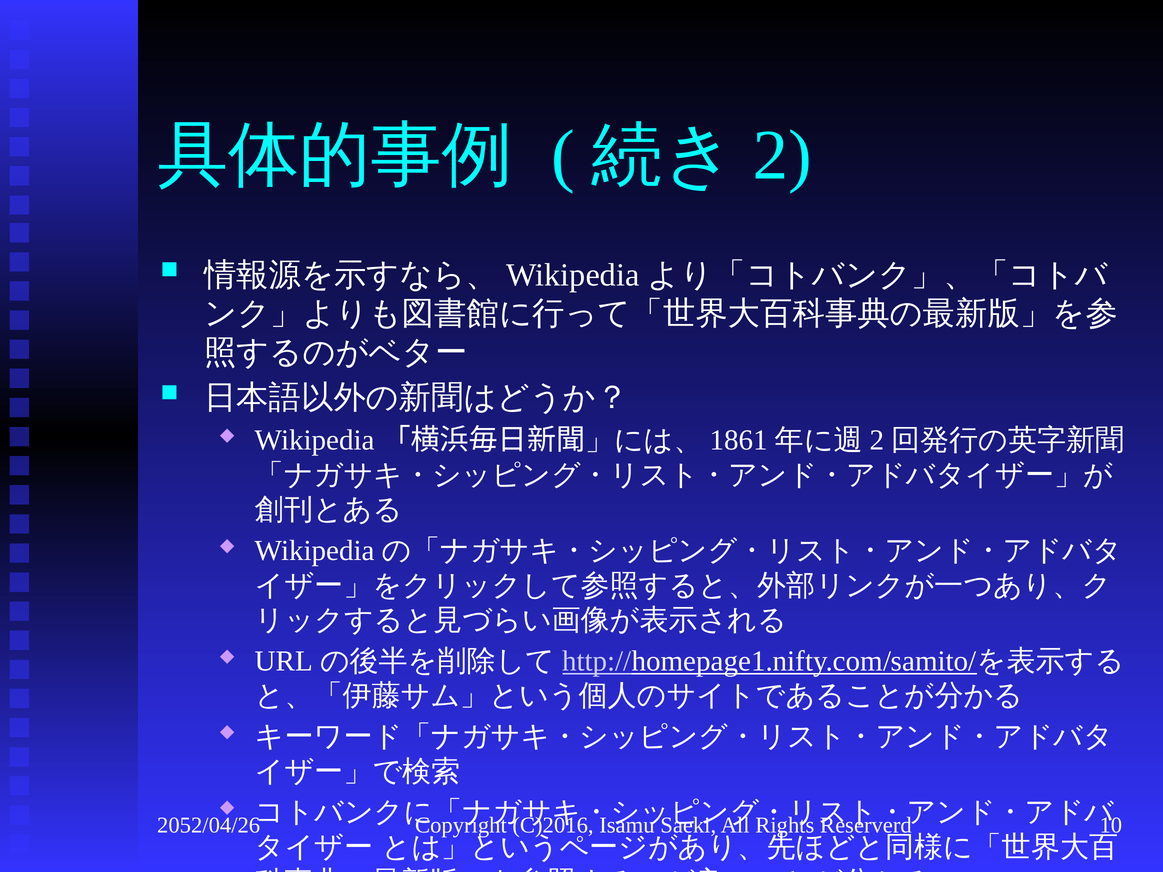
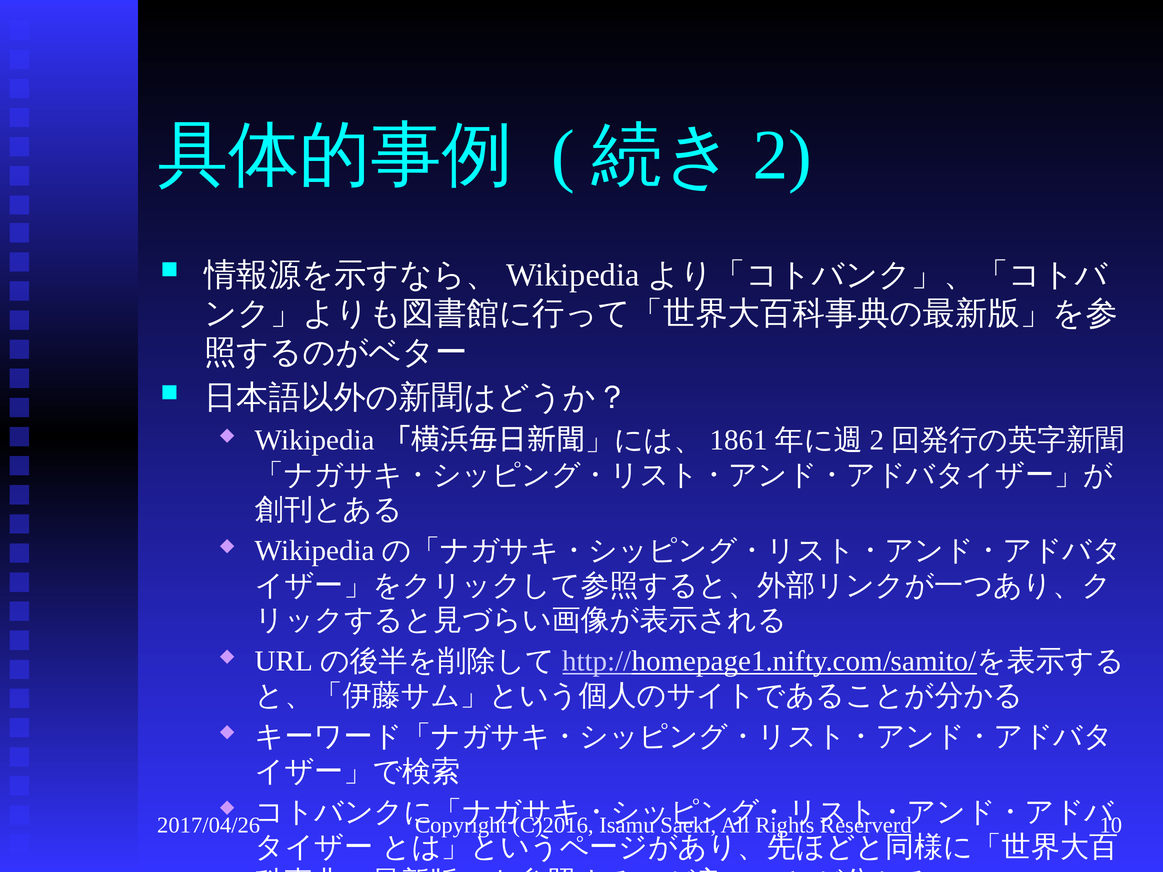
2052/04/26: 2052/04/26 -> 2017/04/26
